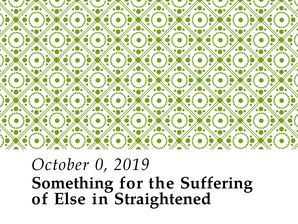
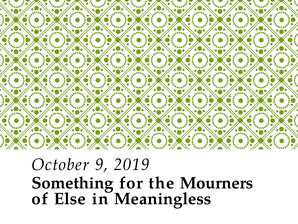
0: 0 -> 9
Suffering: Suffering -> Mourners
Straightened: Straightened -> Meaningless
